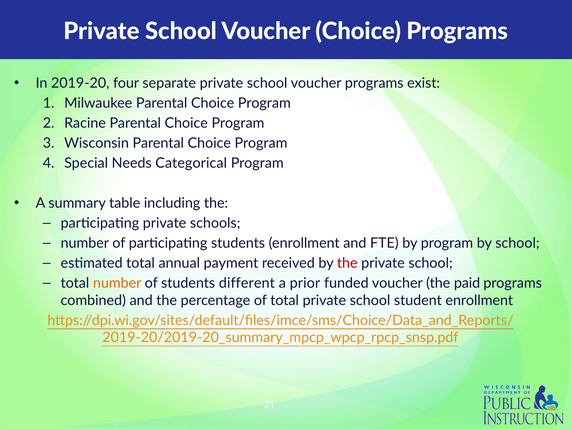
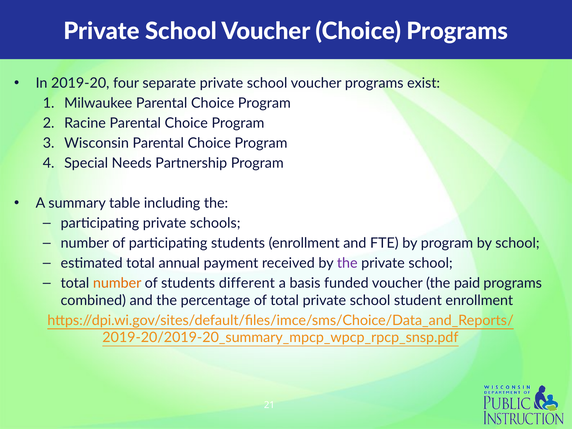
Categorical: Categorical -> Partnership
the at (347, 263) colour: red -> purple
prior: prior -> basis
